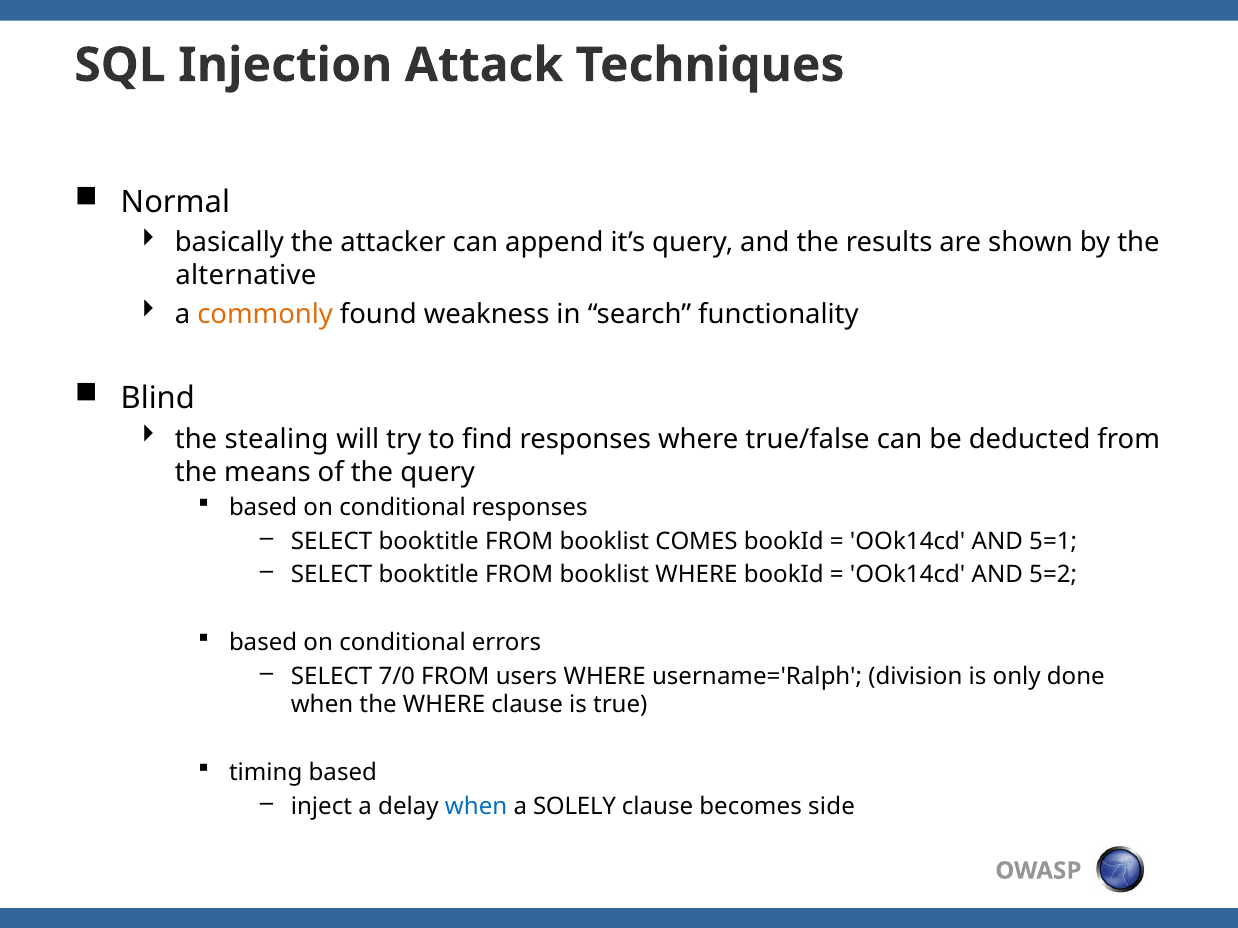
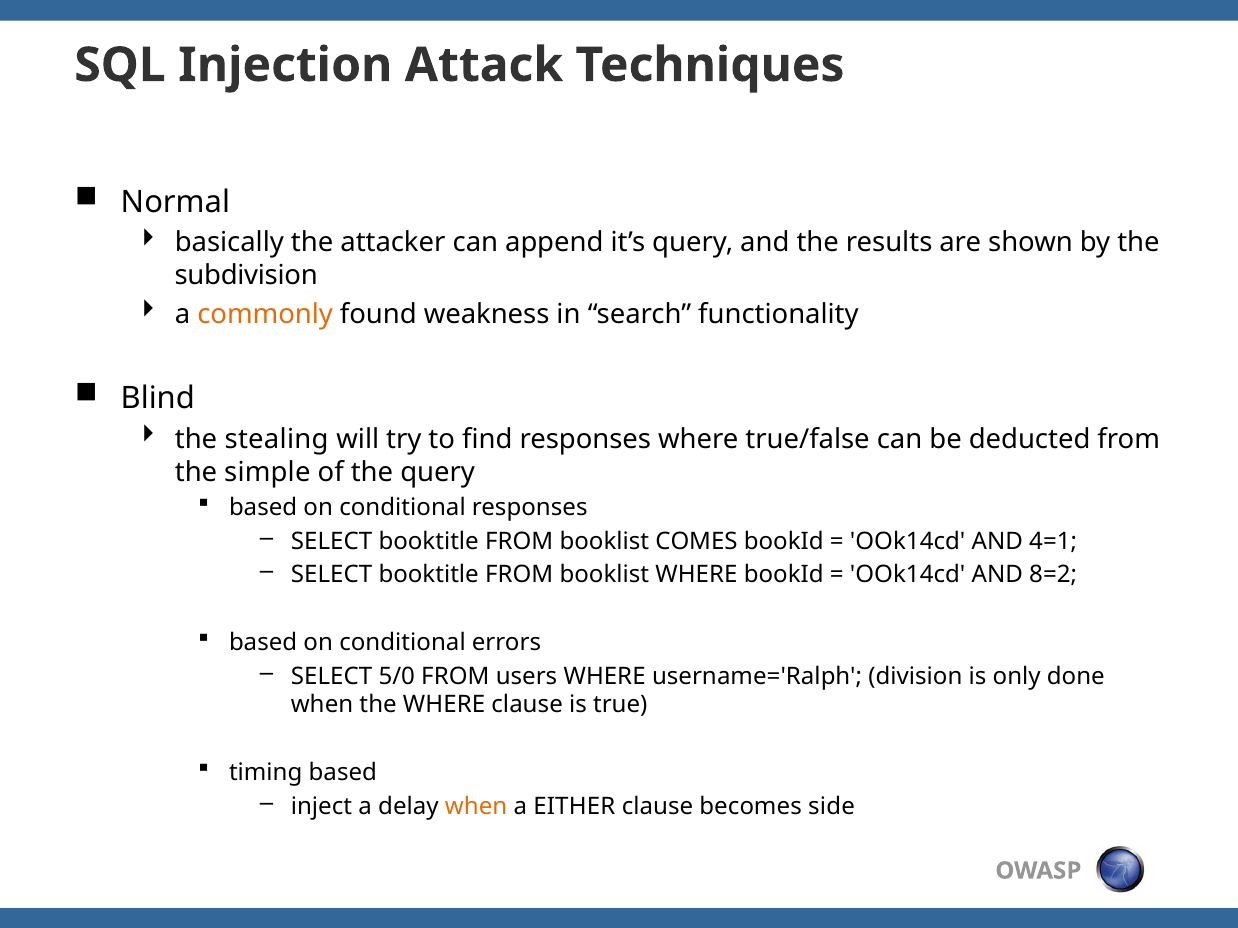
alternative: alternative -> subdivision
means: means -> simple
5=1: 5=1 -> 4=1
5=2: 5=2 -> 8=2
7/0: 7/0 -> 5/0
when at (476, 807) colour: blue -> orange
SOLELY: SOLELY -> EITHER
